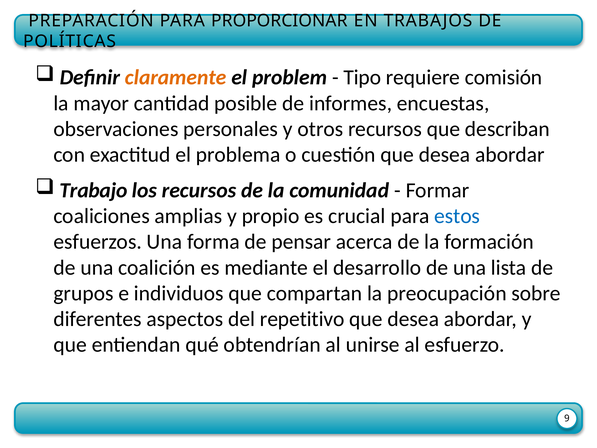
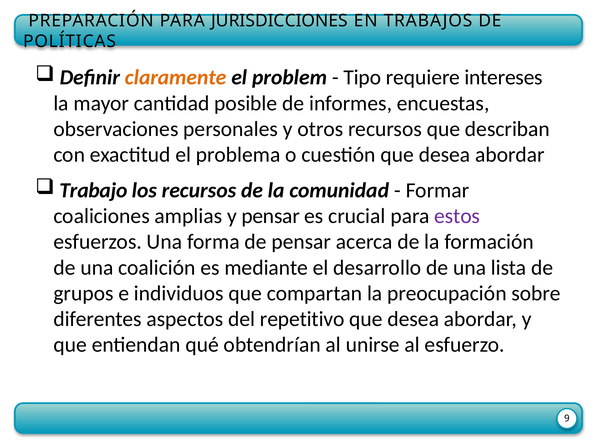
PROPORCIONAR: PROPORCIONAR -> JURISDICCIONES
comisión: comisión -> intereses
y propio: propio -> pensar
estos colour: blue -> purple
